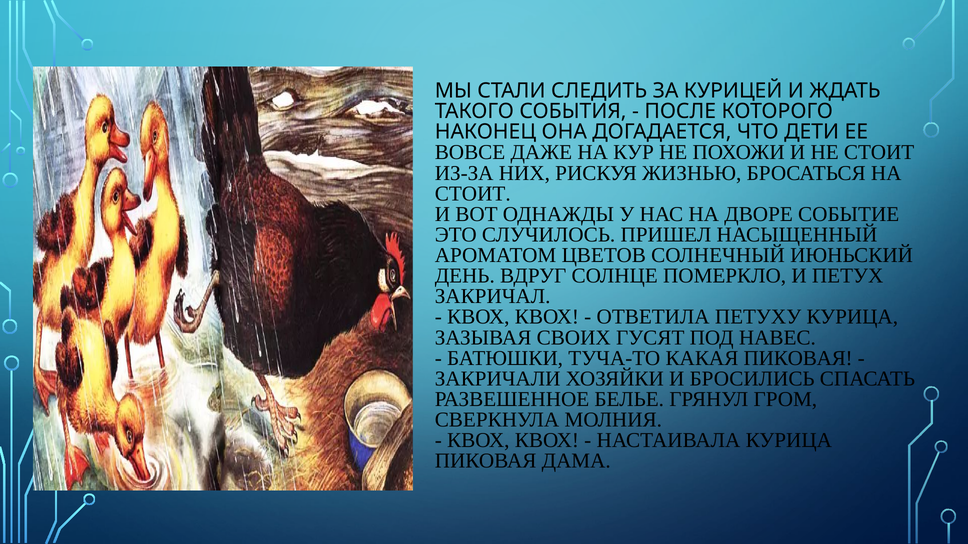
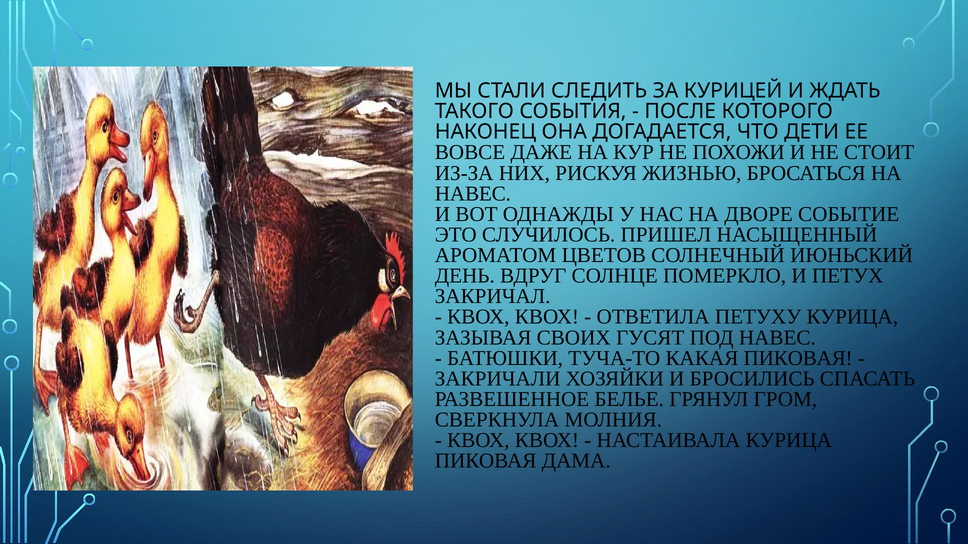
СТОИТ at (473, 194): СТОИТ -> НАВЕС
